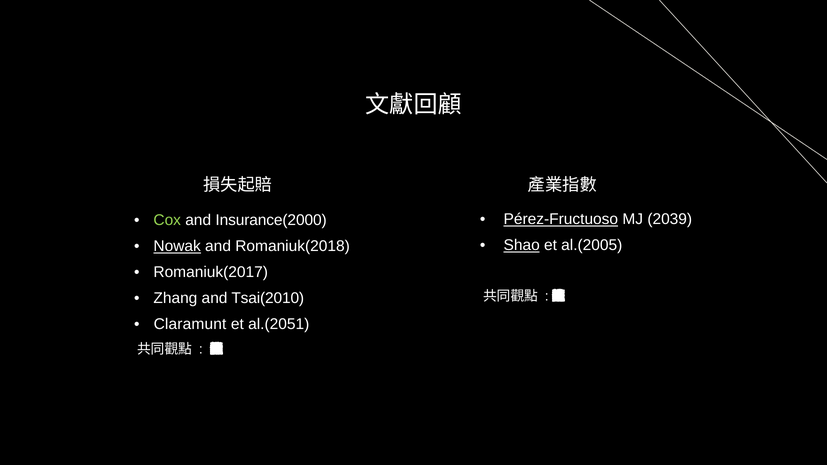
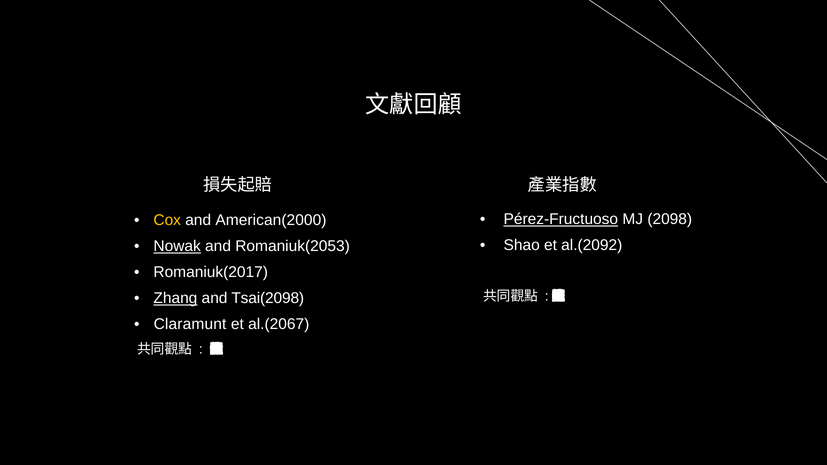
2039: 2039 -> 2098
Cox colour: light green -> yellow
Insurance(2000: Insurance(2000 -> American(2000
Shao underline: present -> none
al.(2005: al.(2005 -> al.(2092
Romaniuk(2018: Romaniuk(2018 -> Romaniuk(2053
Zhang underline: none -> present
Tsai(2010: Tsai(2010 -> Tsai(2098
al.(2051: al.(2051 -> al.(2067
